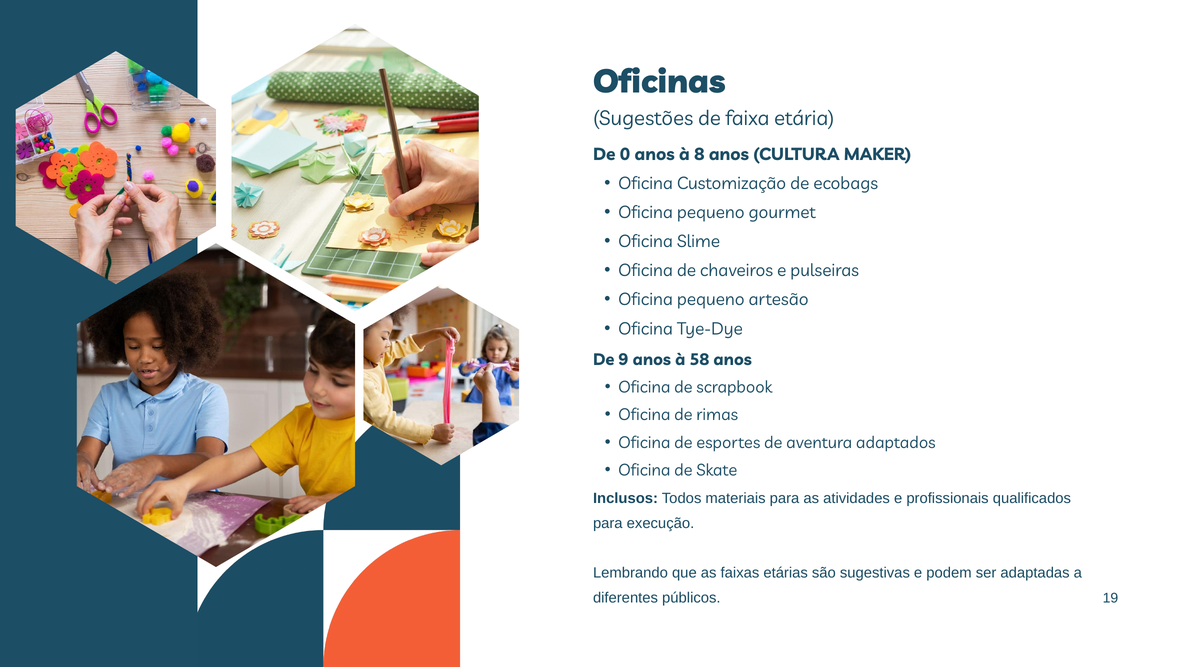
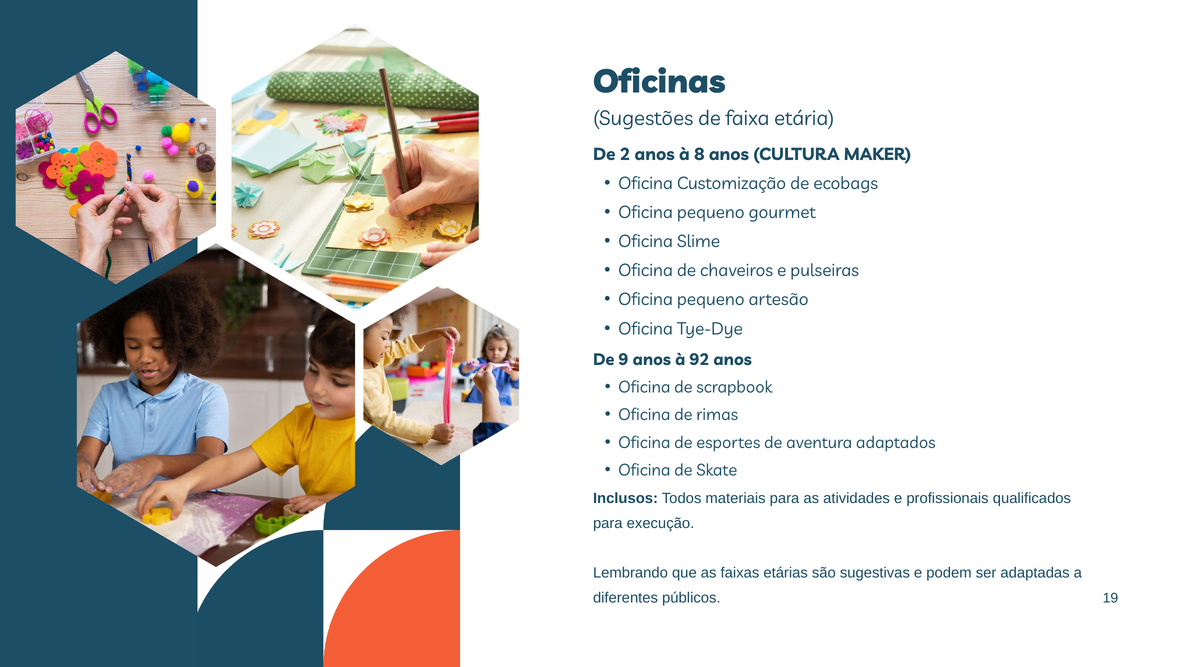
0: 0 -> 2
58: 58 -> 92
